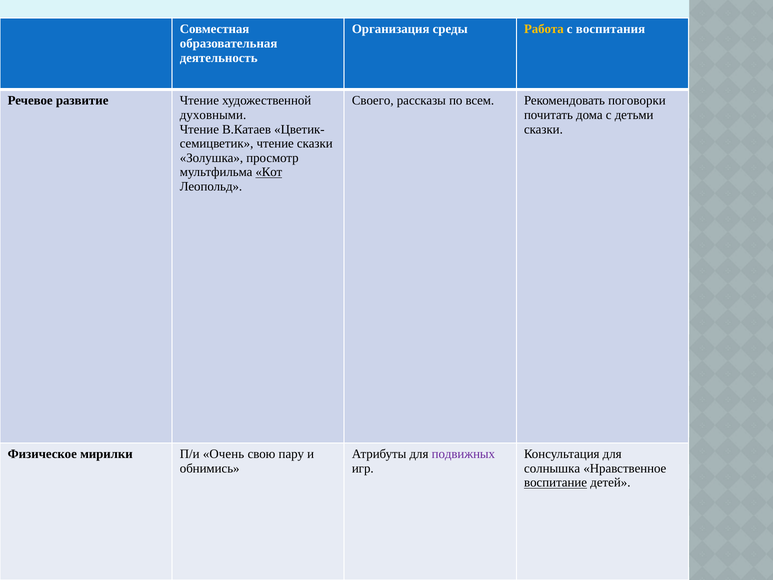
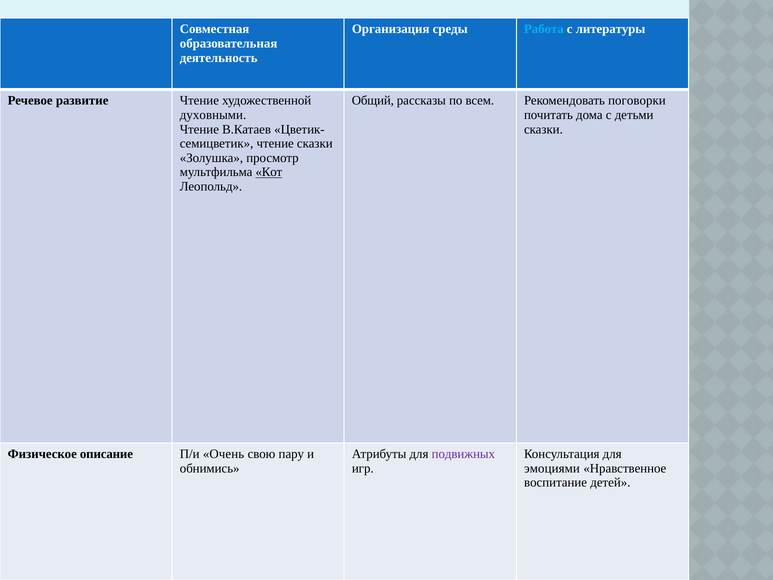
Работа colour: yellow -> light blue
воспитания: воспитания -> литературы
Своего: Своего -> Общий
мирилки: мирилки -> описание
солнышка: солнышка -> эмоциями
воспитание underline: present -> none
